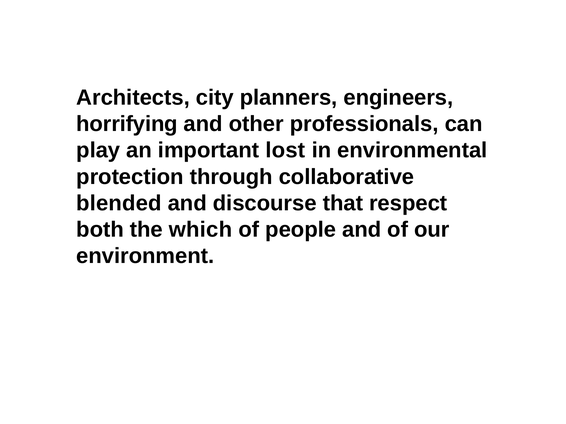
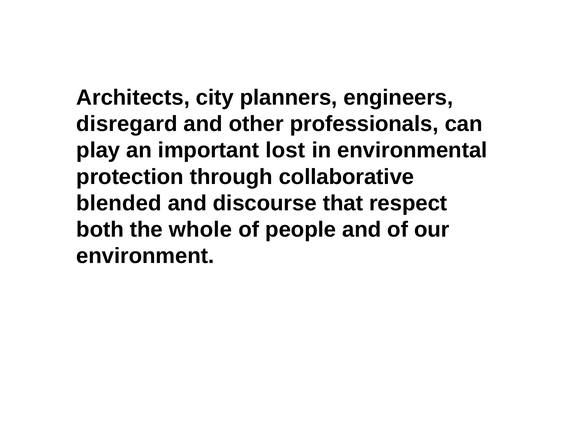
horrifying: horrifying -> disregard
which: which -> whole
